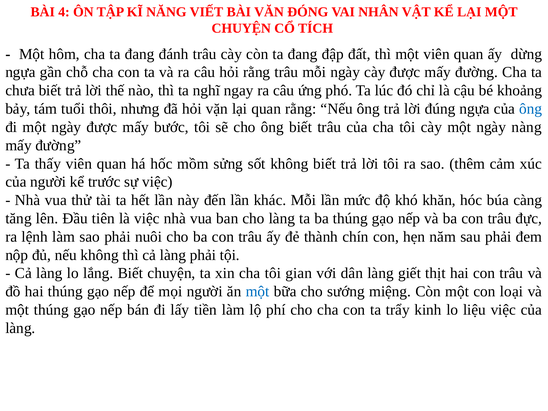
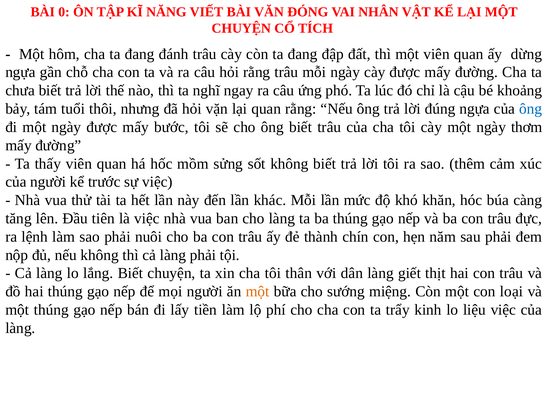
4: 4 -> 0
nàng: nàng -> thơm
gian: gian -> thân
một at (258, 292) colour: blue -> orange
